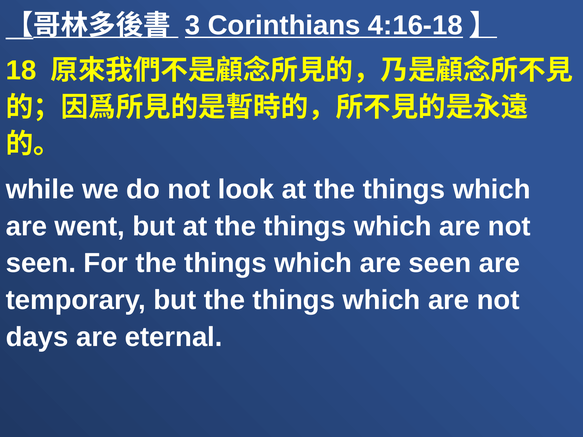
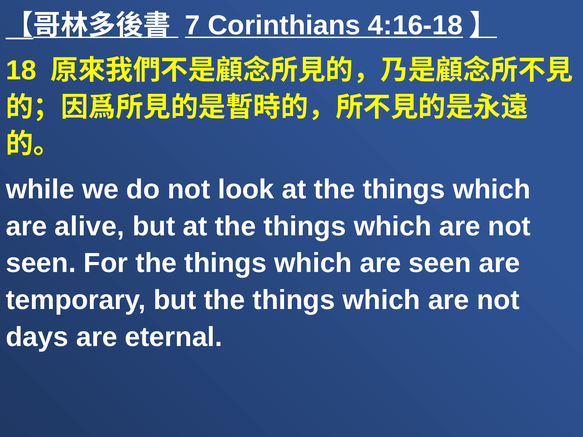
3: 3 -> 7
went: went -> alive
